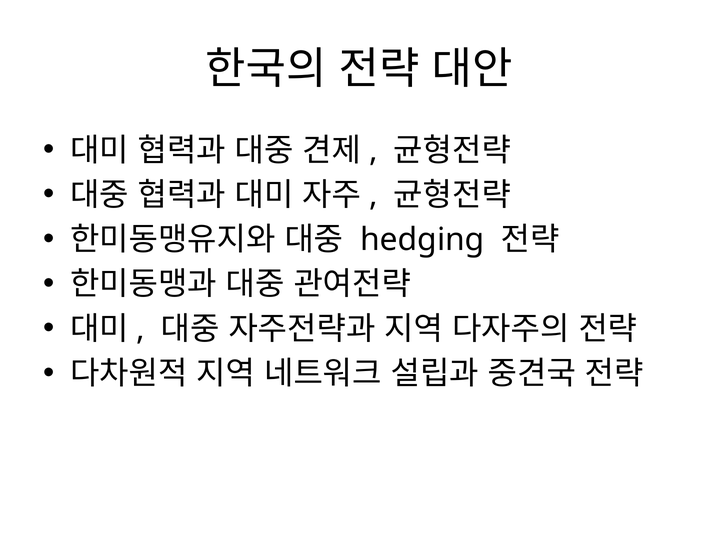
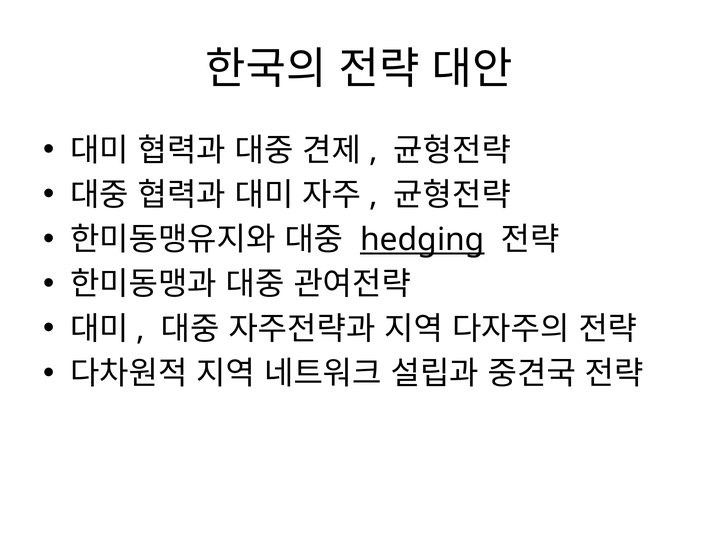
hedging underline: none -> present
